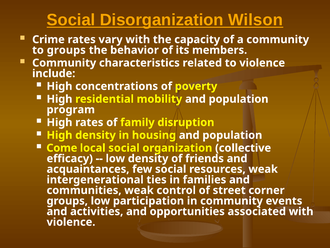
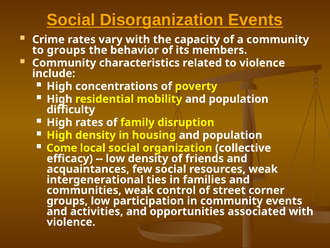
Disorganization Wilson: Wilson -> Events
program: program -> difficulty
